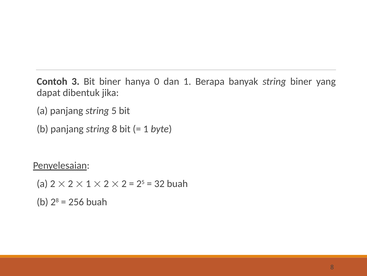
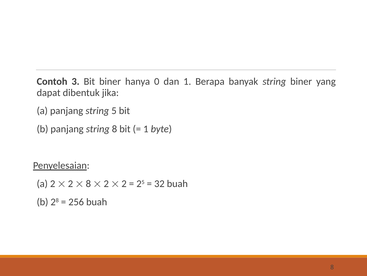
1 at (88, 183): 1 -> 8
